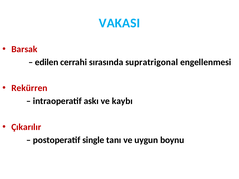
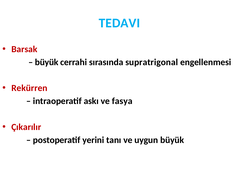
VAKASI: VAKASI -> TEDAVI
edilen at (47, 62): edilen -> büyük
kaybı: kaybı -> fasya
single: single -> yerini
uygun boynu: boynu -> büyük
